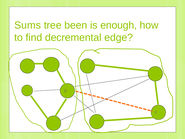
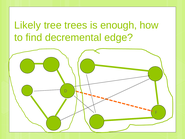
Sums: Sums -> Likely
been: been -> trees
